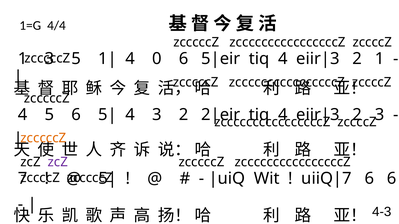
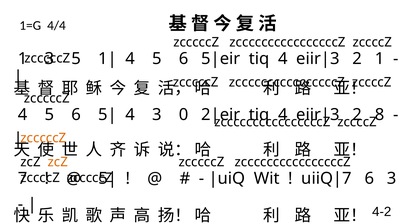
0 at (157, 59): 0 -> 5
3 2: 2 -> 0
3 at (380, 115): 3 -> 8
zcZ at (58, 162) colour: purple -> orange
6 at (392, 179): 6 -> 3
4-3: 4-3 -> 4-2
